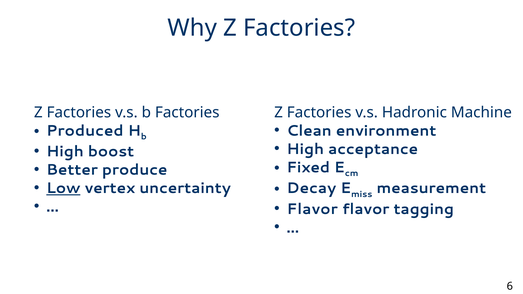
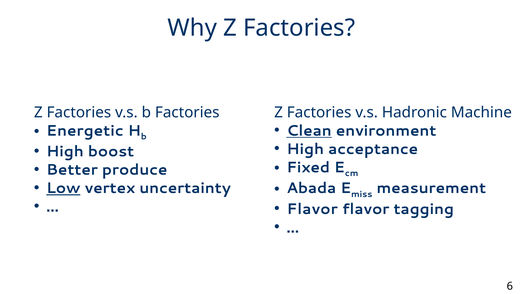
Clean underline: none -> present
Produced: Produced -> Energetic
Decay: Decay -> Abada
